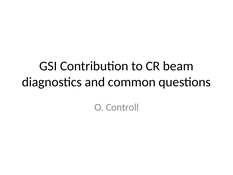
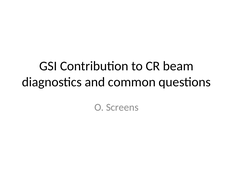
Controll: Controll -> Screens
